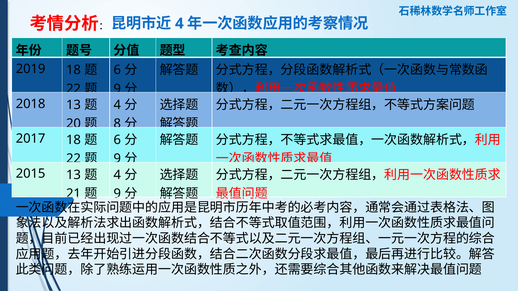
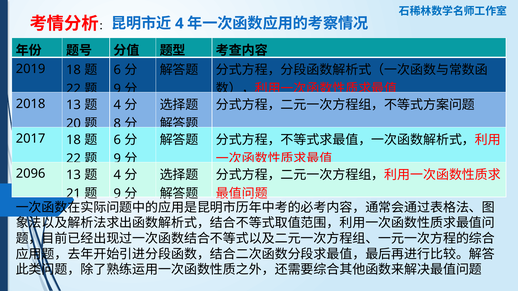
2015: 2015 -> 2096
